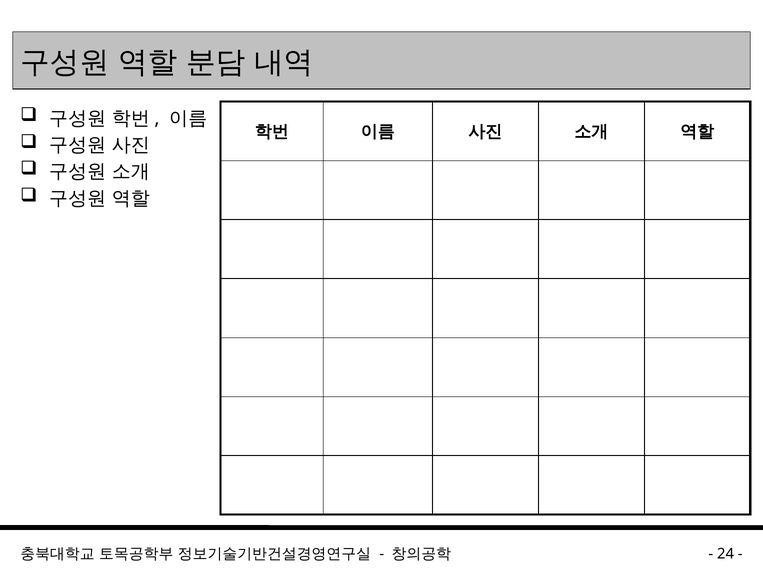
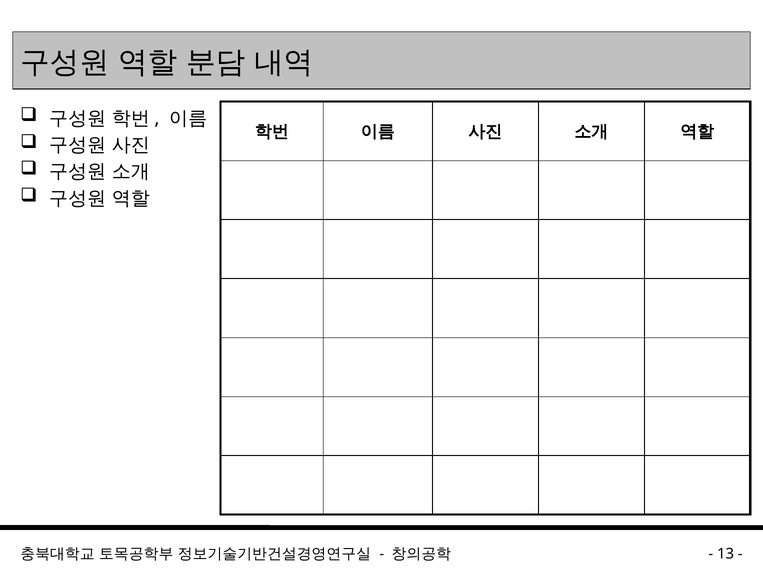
24: 24 -> 13
